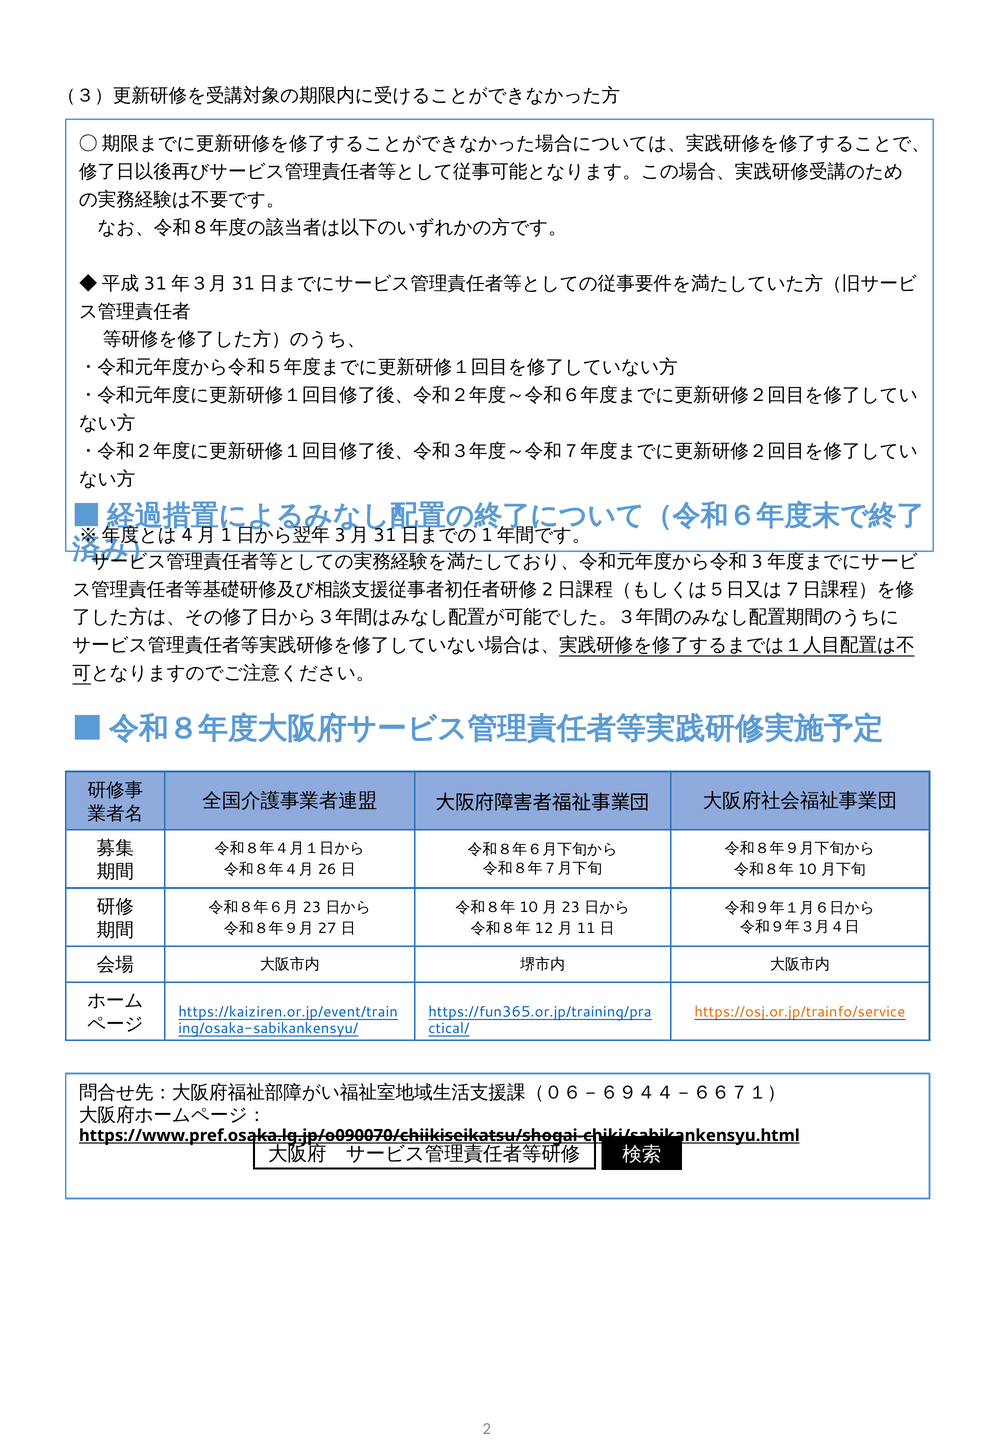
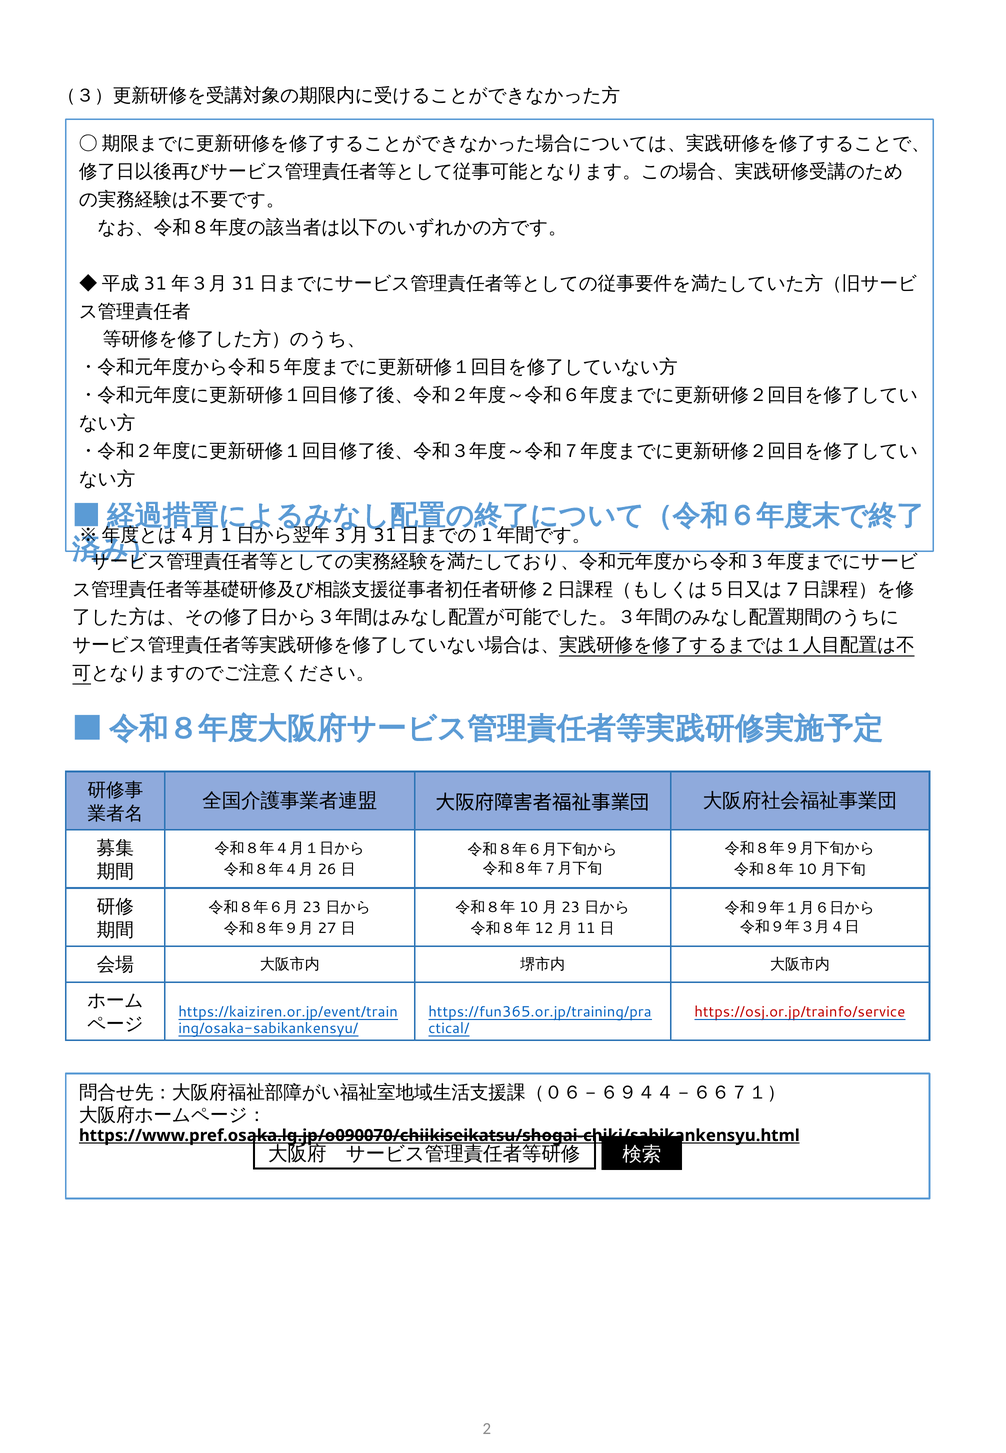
https://osj.or.jp/trainfo/service colour: orange -> red
